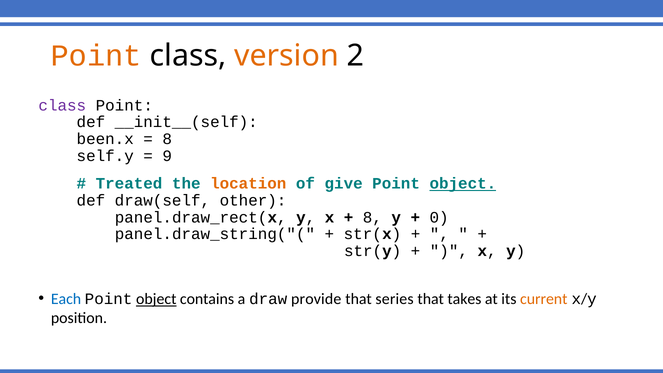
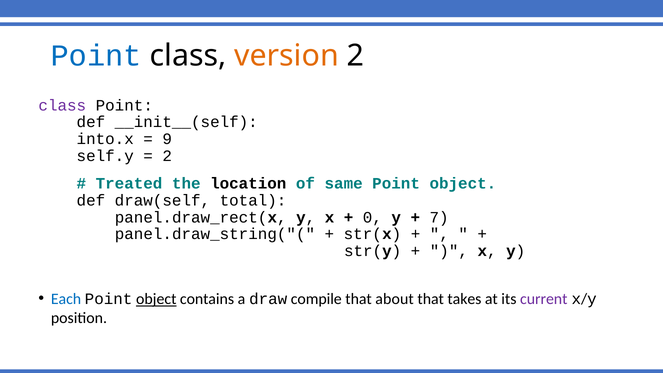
Point at (96, 56) colour: orange -> blue
been.x: been.x -> into.x
8 at (167, 139): 8 -> 9
9 at (167, 156): 9 -> 2
location colour: orange -> black
give: give -> same
object at (463, 184) underline: present -> none
other: other -> total
8 at (372, 217): 8 -> 0
0: 0 -> 7
provide: provide -> compile
series: series -> about
current colour: orange -> purple
